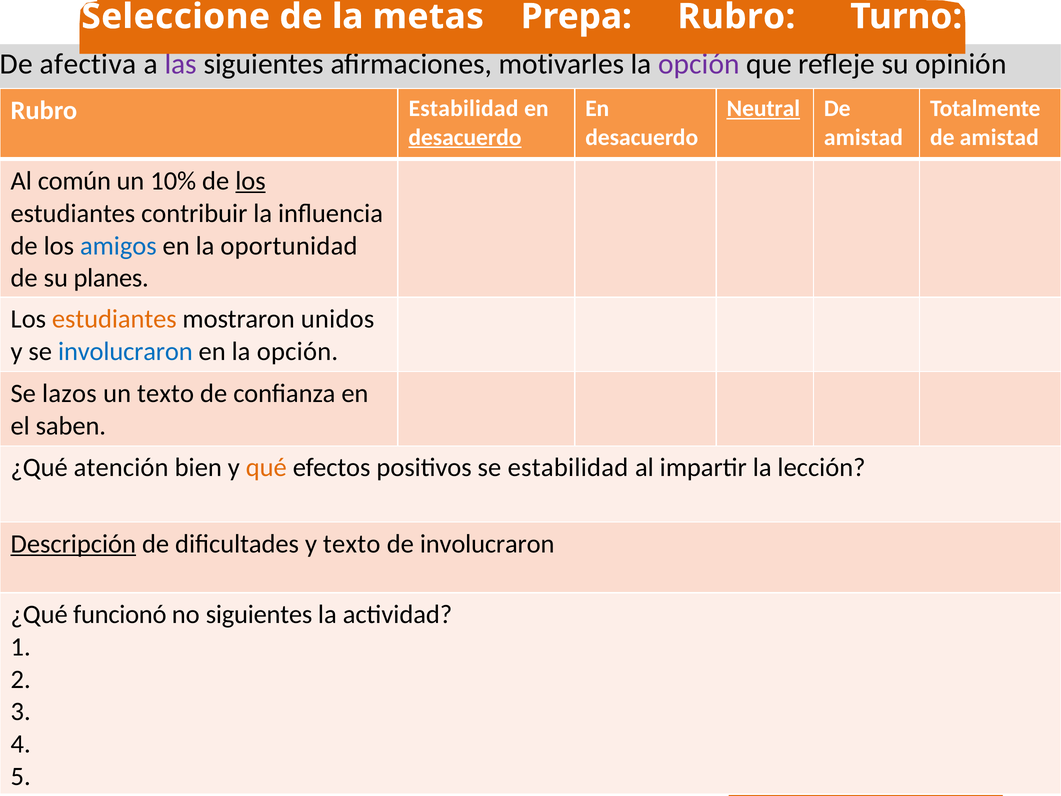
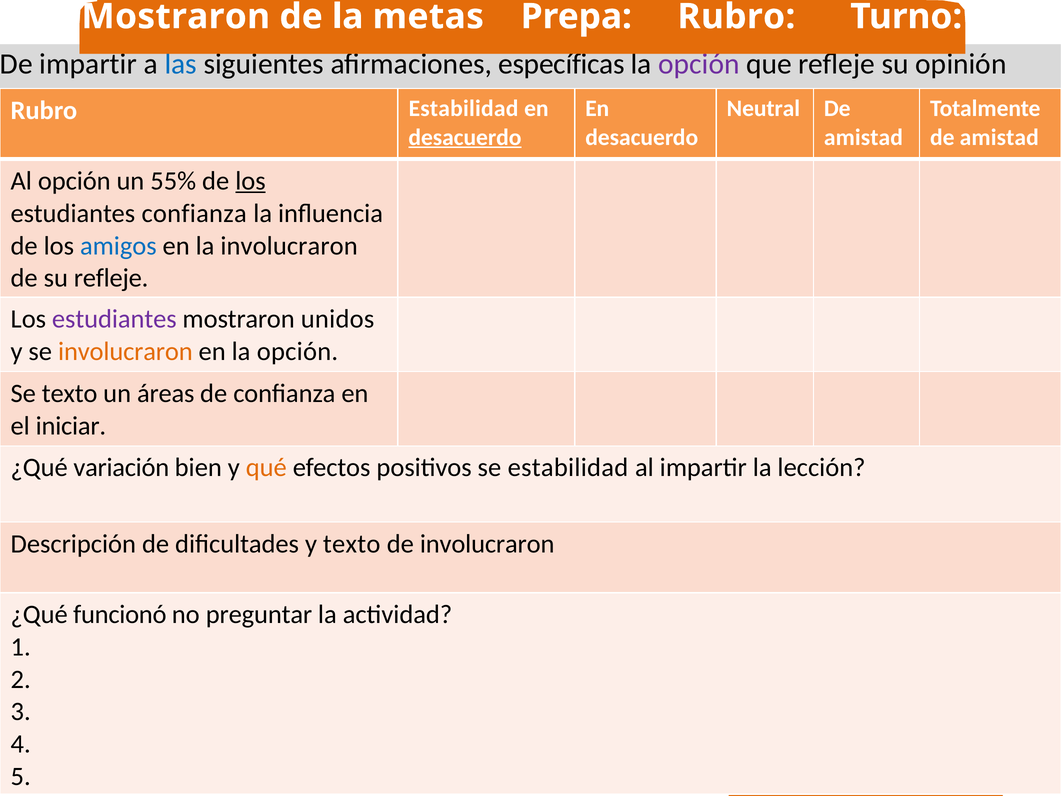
Seleccione at (176, 17): Seleccione -> Mostraron
De afectiva: afectiva -> impartir
las colour: purple -> blue
motivarles: motivarles -> específicas
Neutral underline: present -> none
Al común: común -> opción
10%: 10% -> 55%
estudiantes contribuir: contribuir -> confianza
la oportunidad: oportunidad -> involucraron
su planes: planes -> refleje
estudiantes at (114, 319) colour: orange -> purple
involucraron at (125, 351) colour: blue -> orange
Se lazos: lazos -> texto
un texto: texto -> áreas
saben: saben -> iniciar
atención: atención -> variación
Descripción underline: present -> none
no siguientes: siguientes -> preguntar
